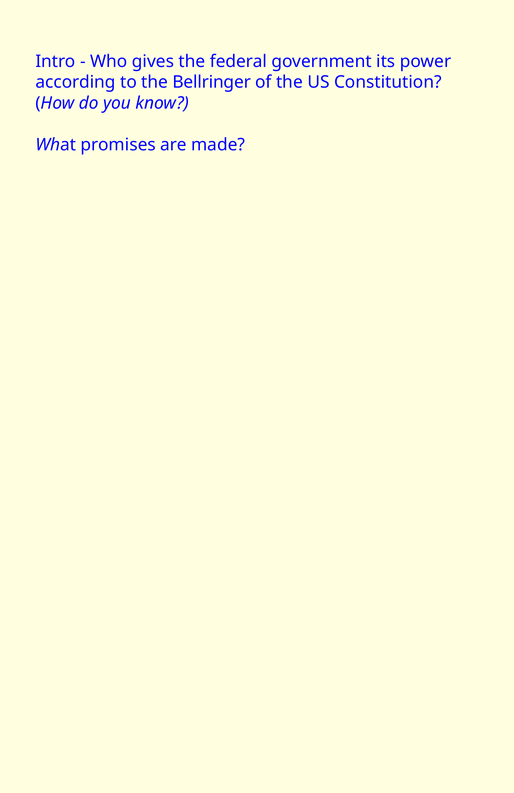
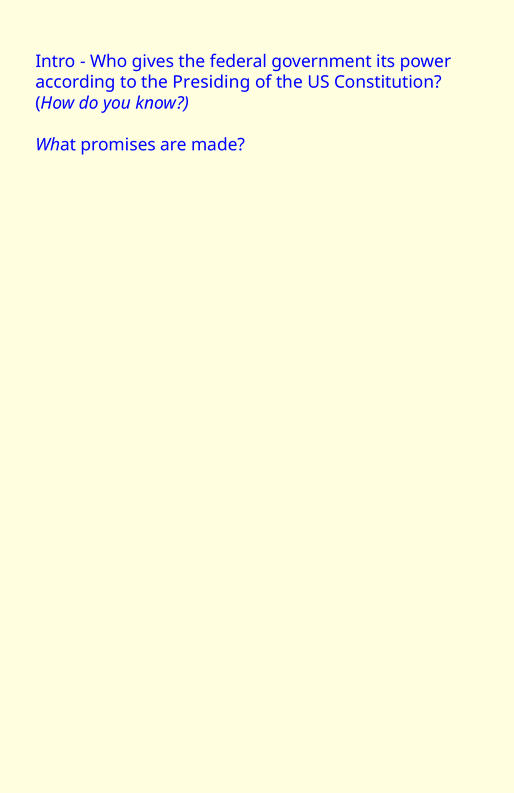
Bellringer: Bellringer -> Presiding
